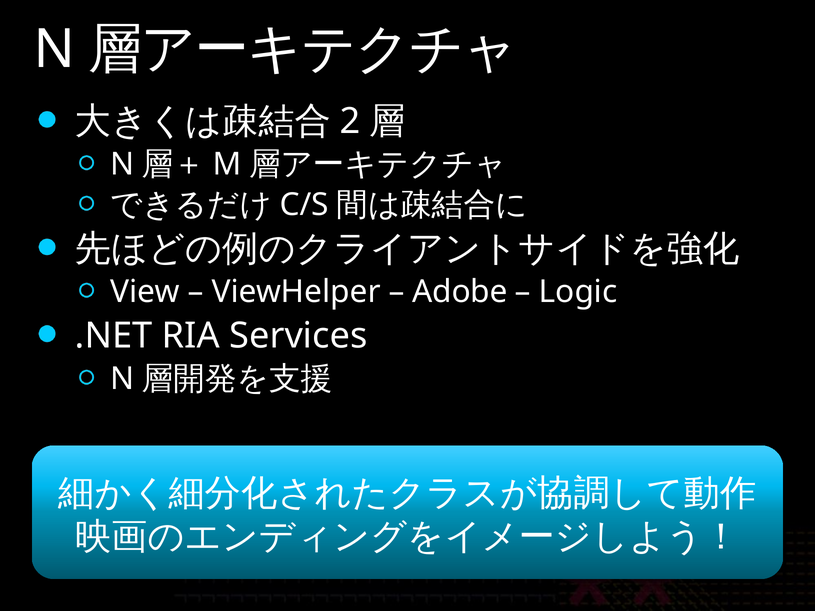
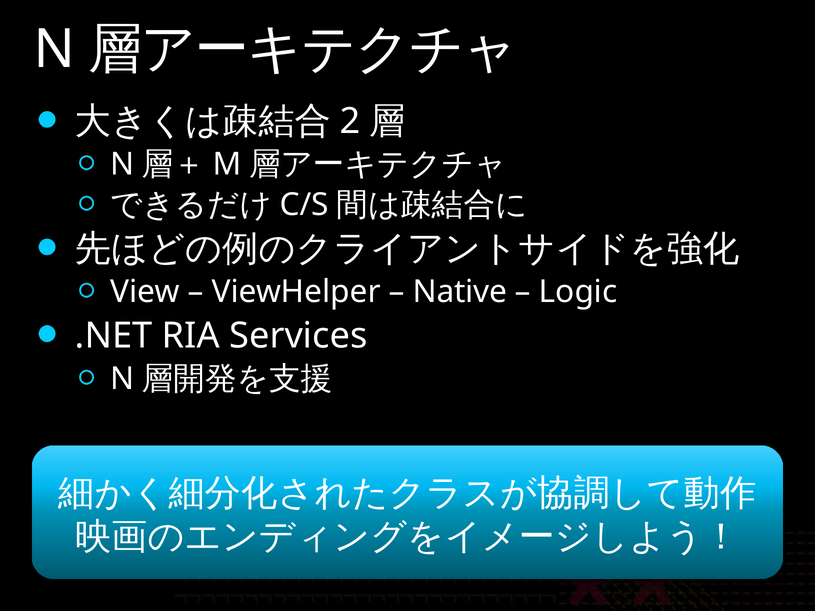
Adobe: Adobe -> Native
